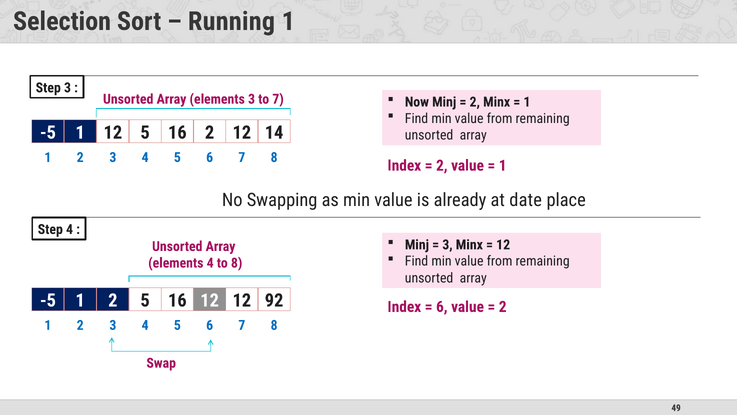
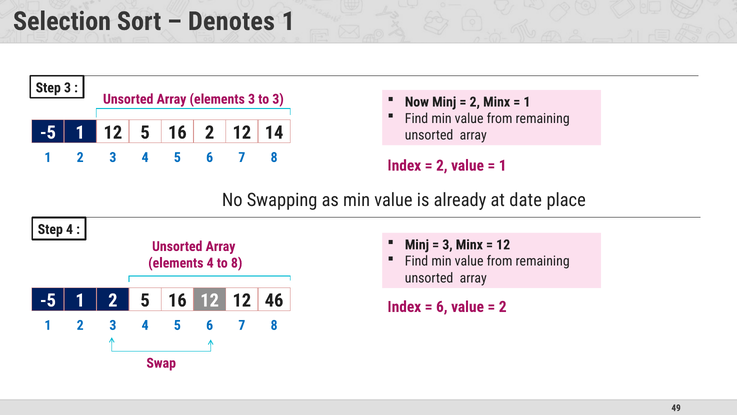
Running: Running -> Denotes
to 7: 7 -> 3
92: 92 -> 46
